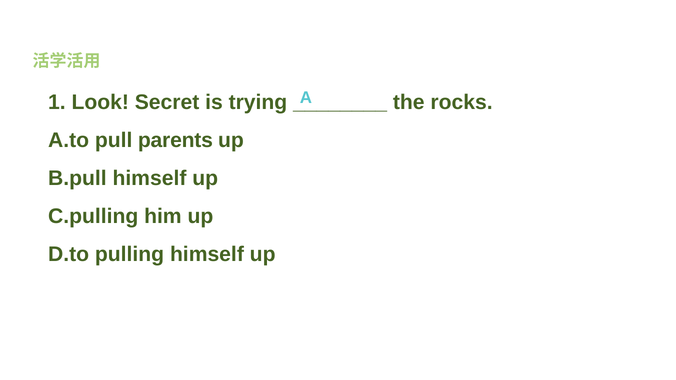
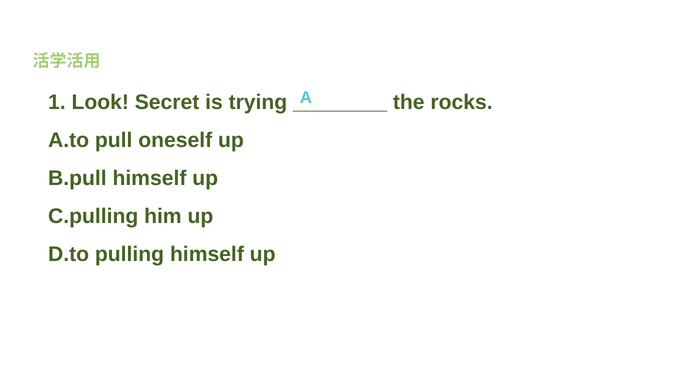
parents: parents -> oneself
